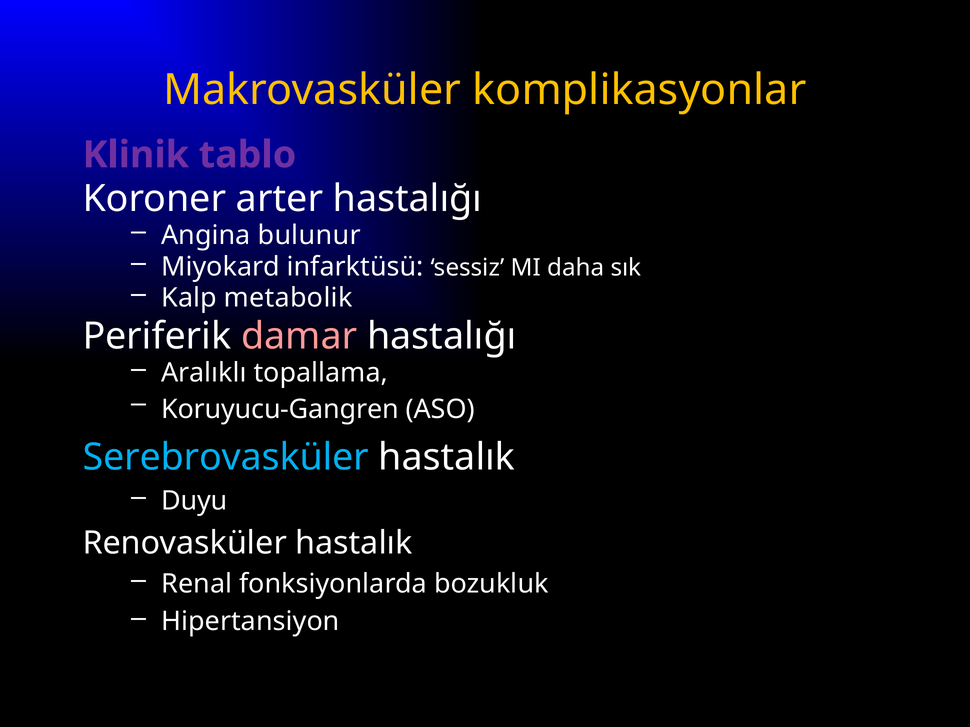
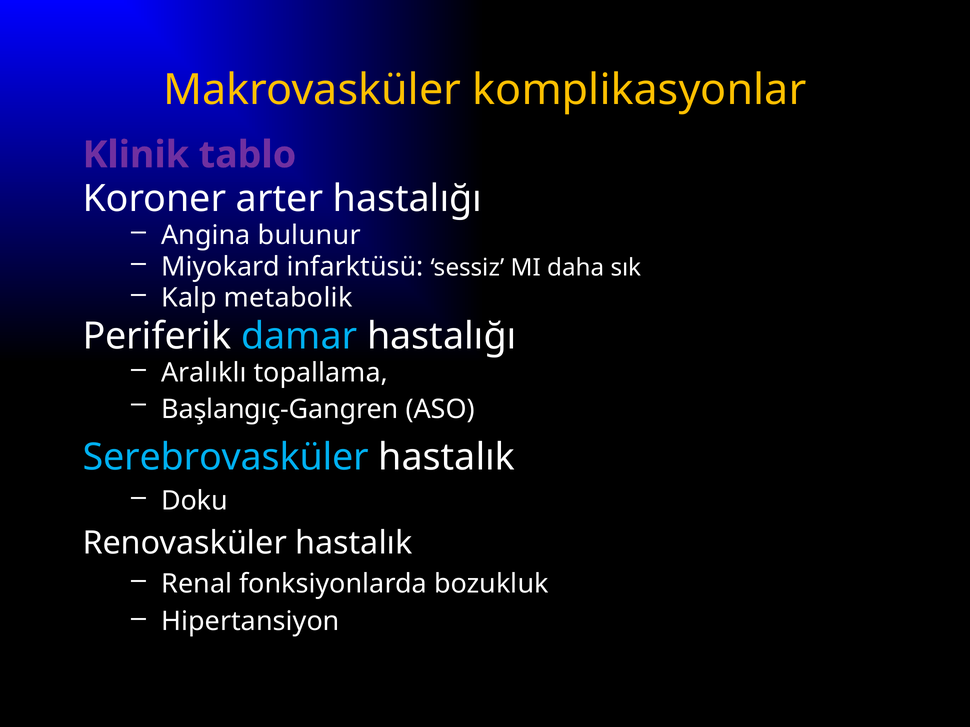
damar colour: pink -> light blue
Koruyucu-Gangren: Koruyucu-Gangren -> Başlangıç-Gangren
Duyu: Duyu -> Doku
